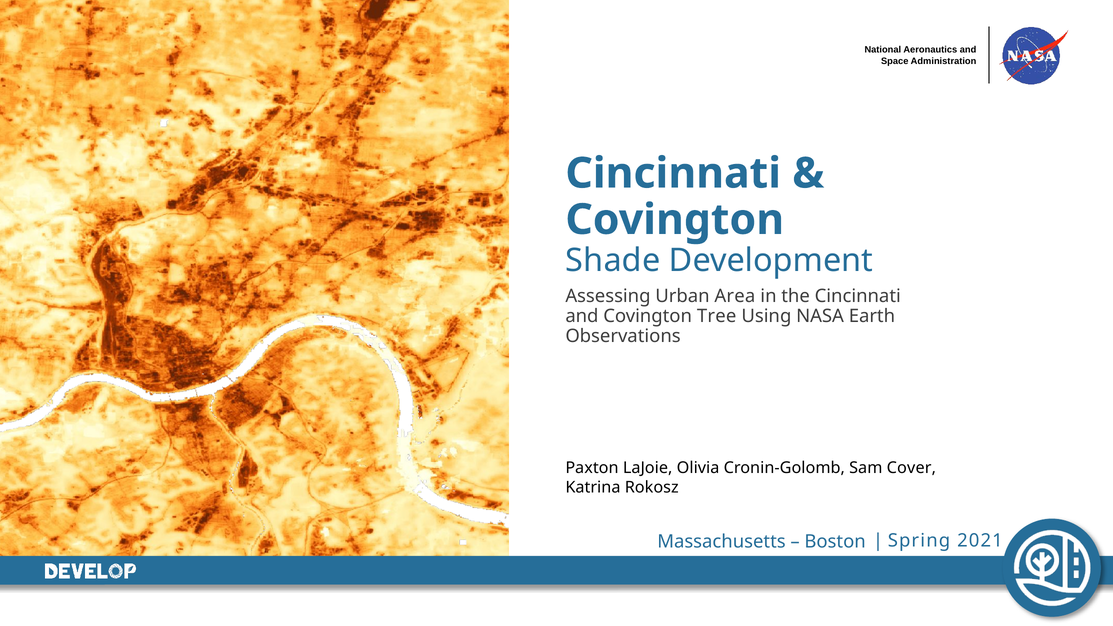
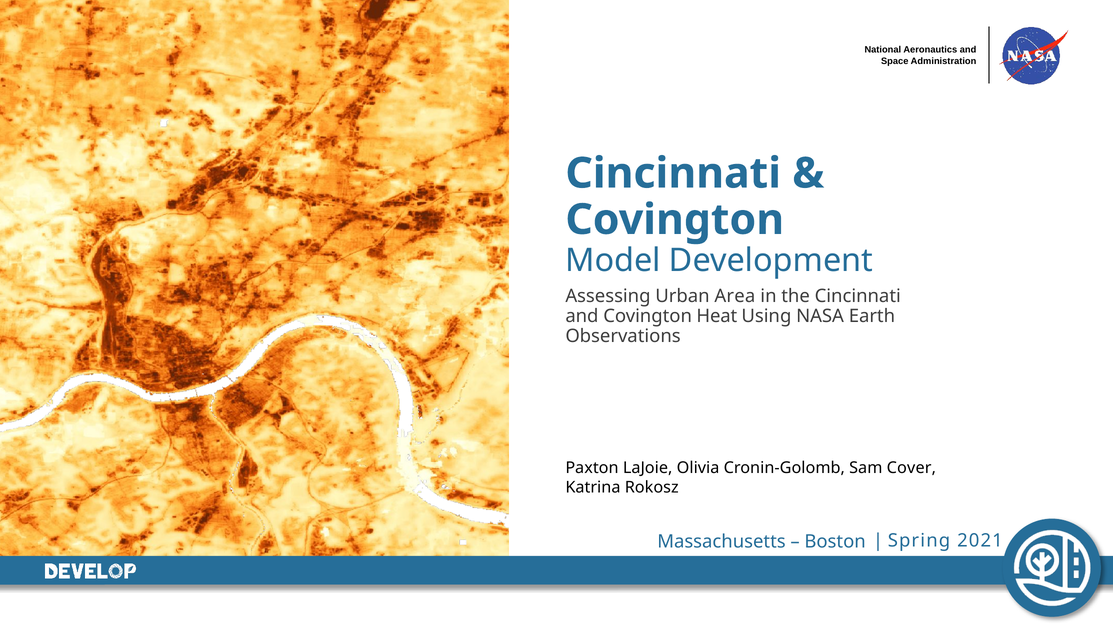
Shade: Shade -> Model
Tree: Tree -> Heat
